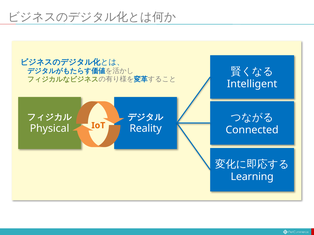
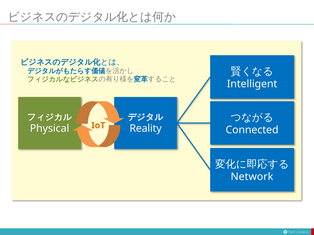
Learning: Learning -> Network
